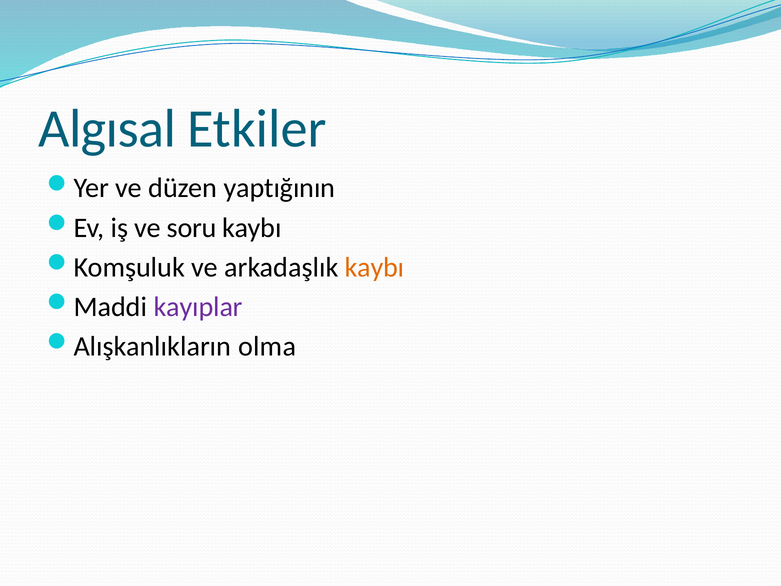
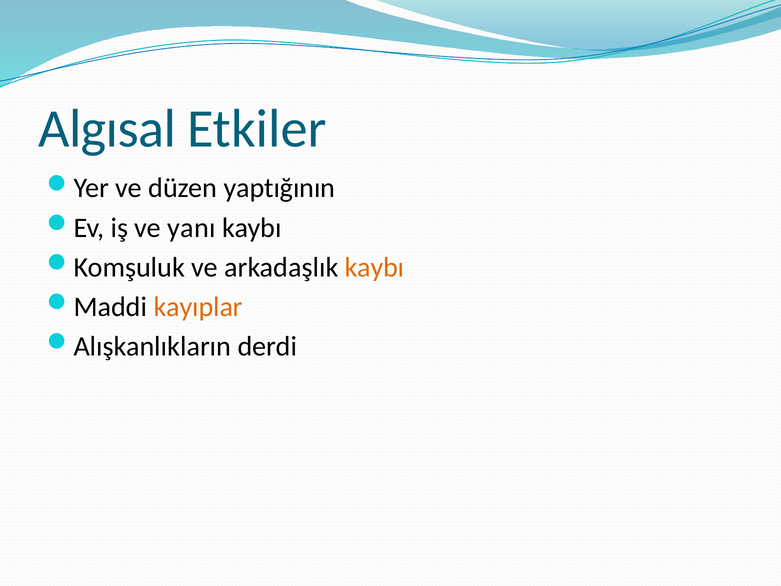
soru: soru -> yanı
kayıplar colour: purple -> orange
olma: olma -> derdi
